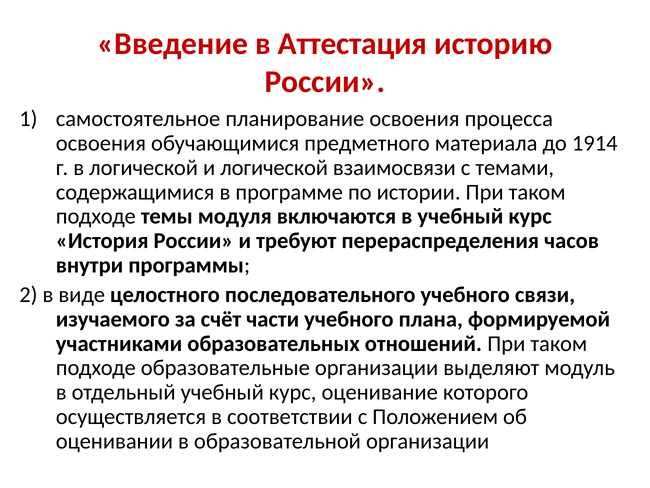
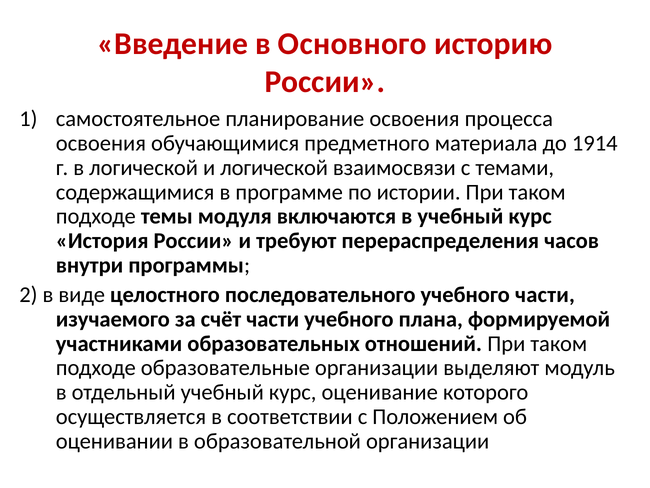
Аттестация: Аттестация -> Основного
учебного связи: связи -> части
